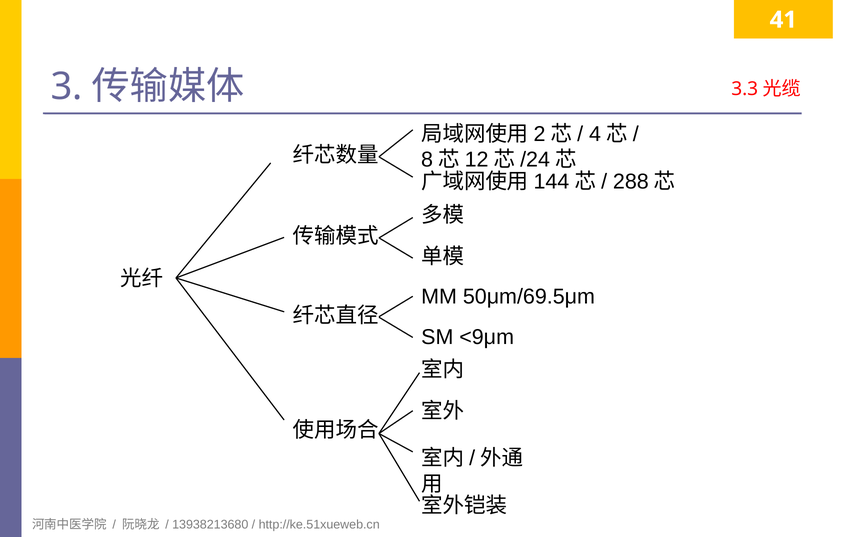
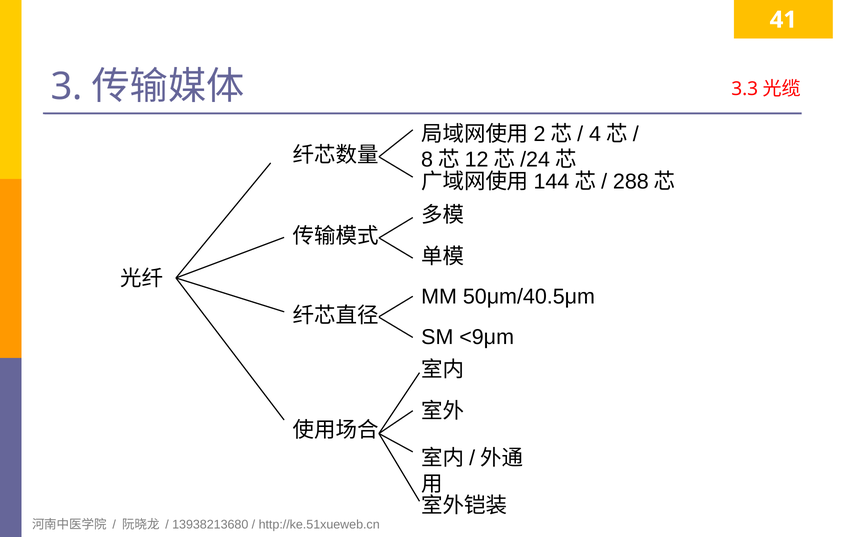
50μm/69.5μm: 50μm/69.5μm -> 50μm/40.5μm
